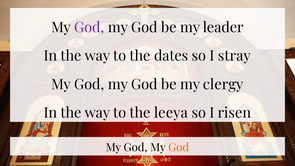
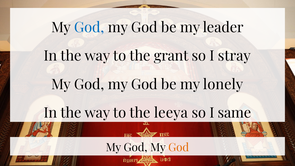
God at (89, 28) colour: purple -> blue
dates: dates -> grant
clergy: clergy -> lonely
risen: risen -> same
